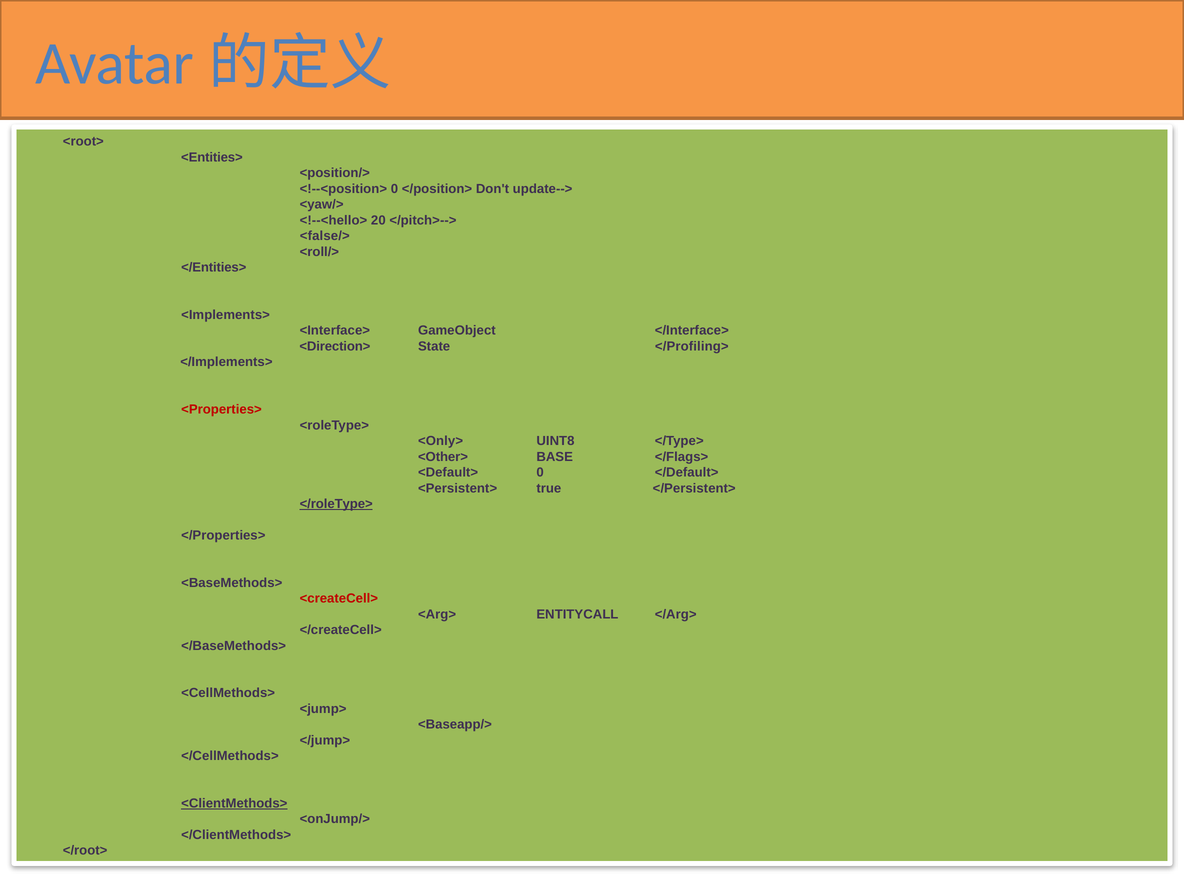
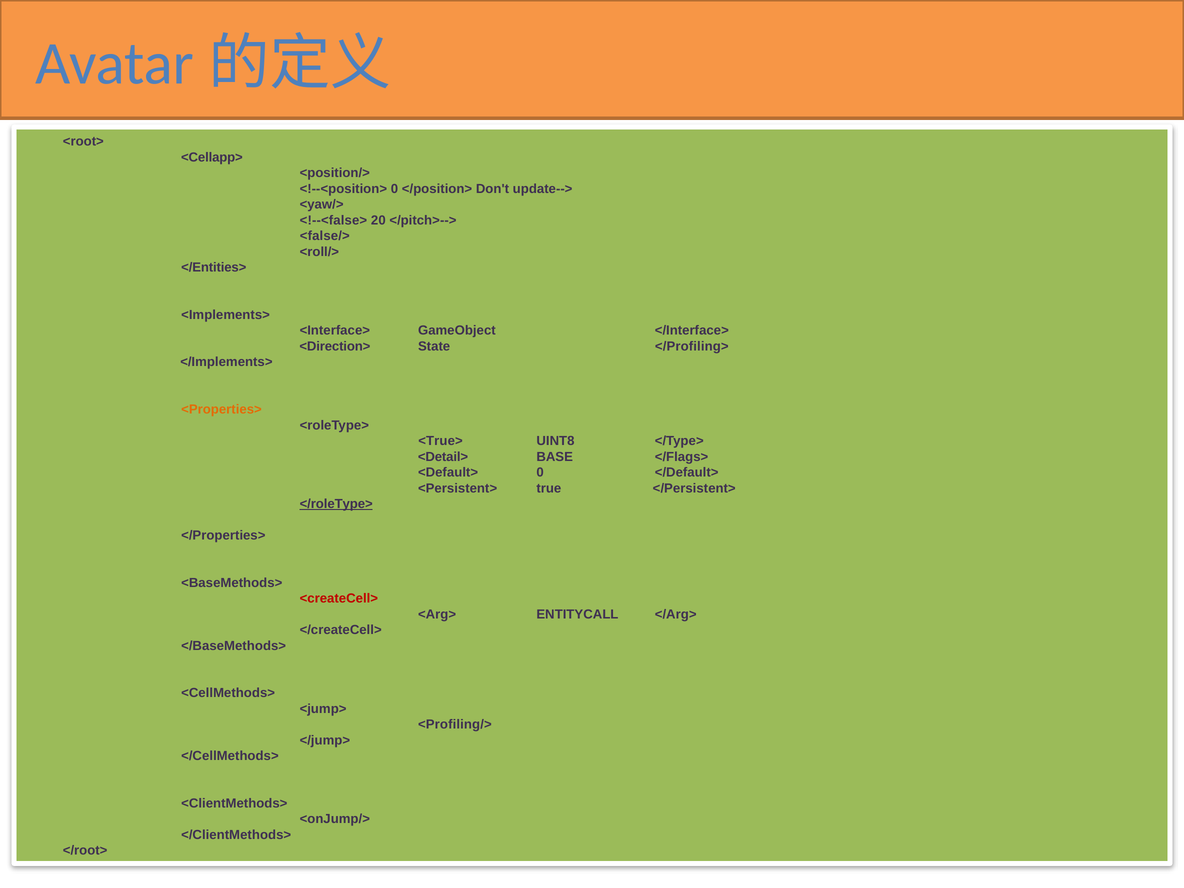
<Entities>: <Entities> -> <Cellapp>
<!--<hello>: <!--<hello> -> <!--<false>
<Properties> colour: red -> orange
<Only>: <Only> -> <True>
<Other>: <Other> -> <Detail>
<Baseapp/>: <Baseapp/> -> <Profiling/>
<ClientMethods> underline: present -> none
